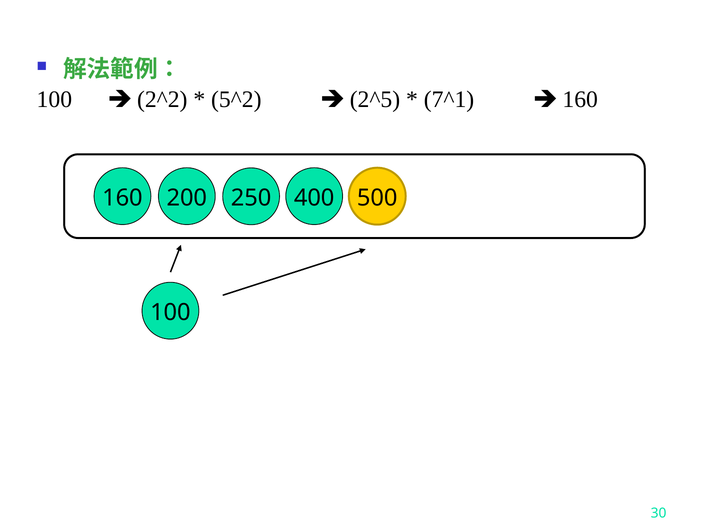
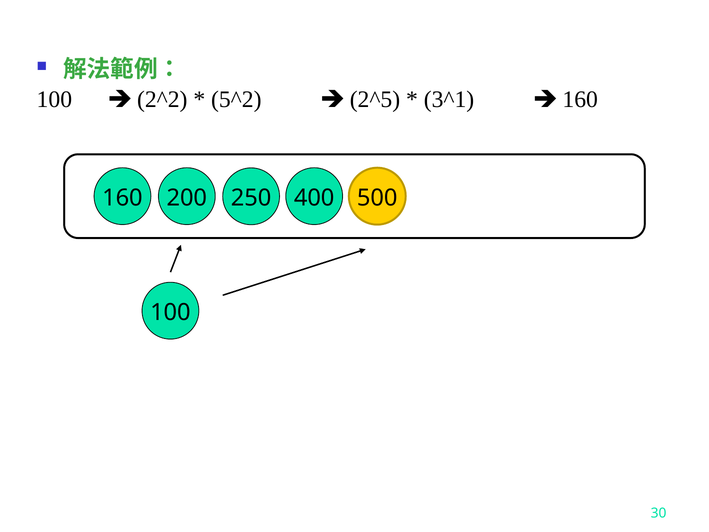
7^1: 7^1 -> 3^1
